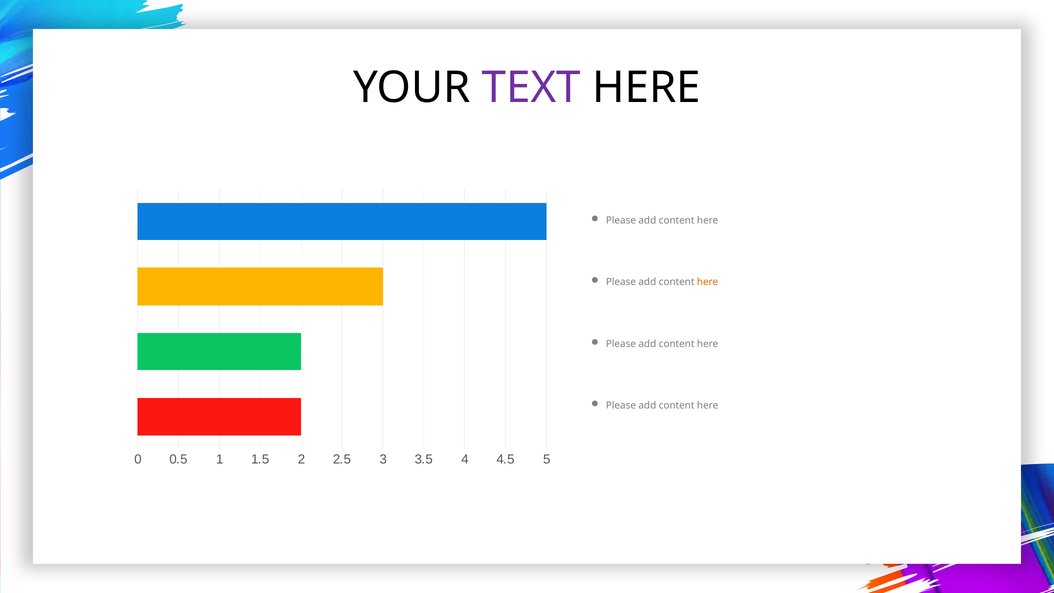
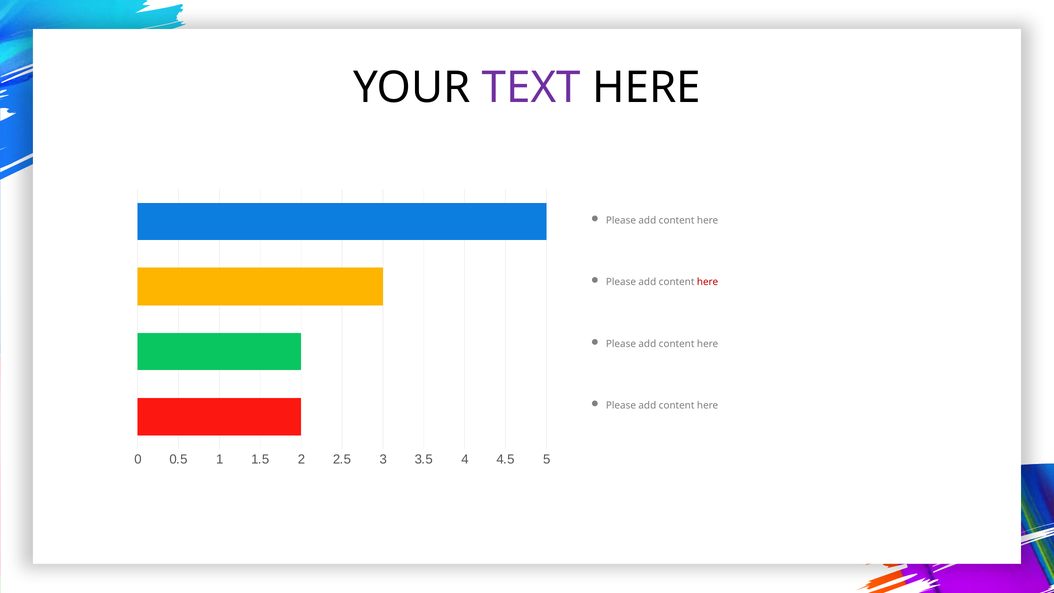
here at (708, 282) colour: orange -> red
